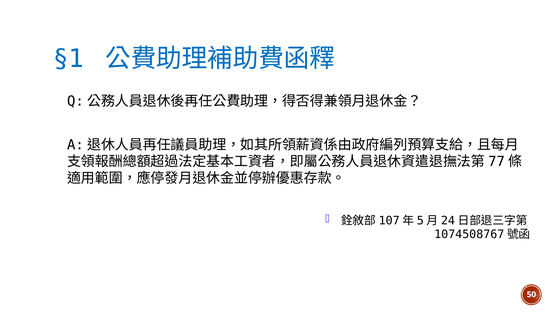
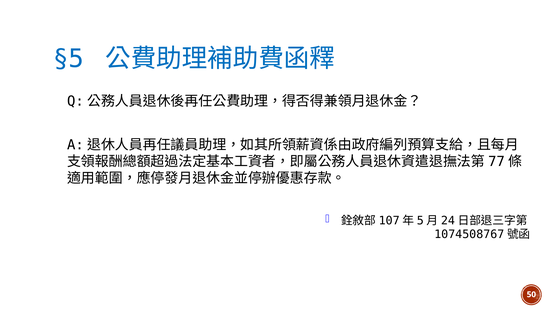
§1: §1 -> §5
